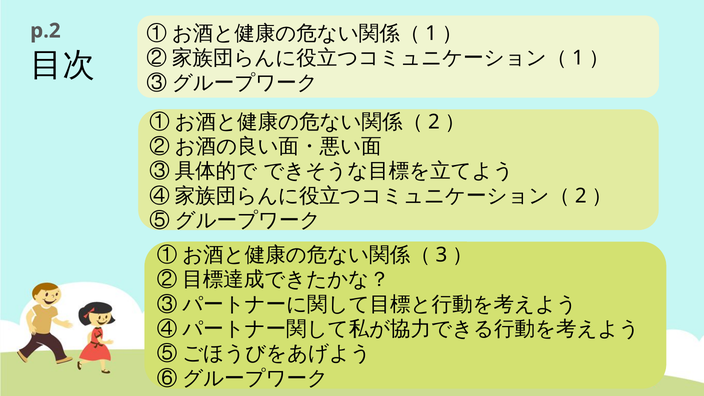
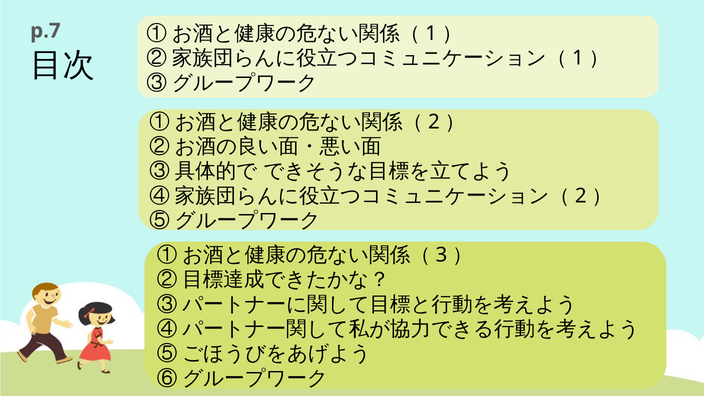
p.2: p.2 -> p.7
